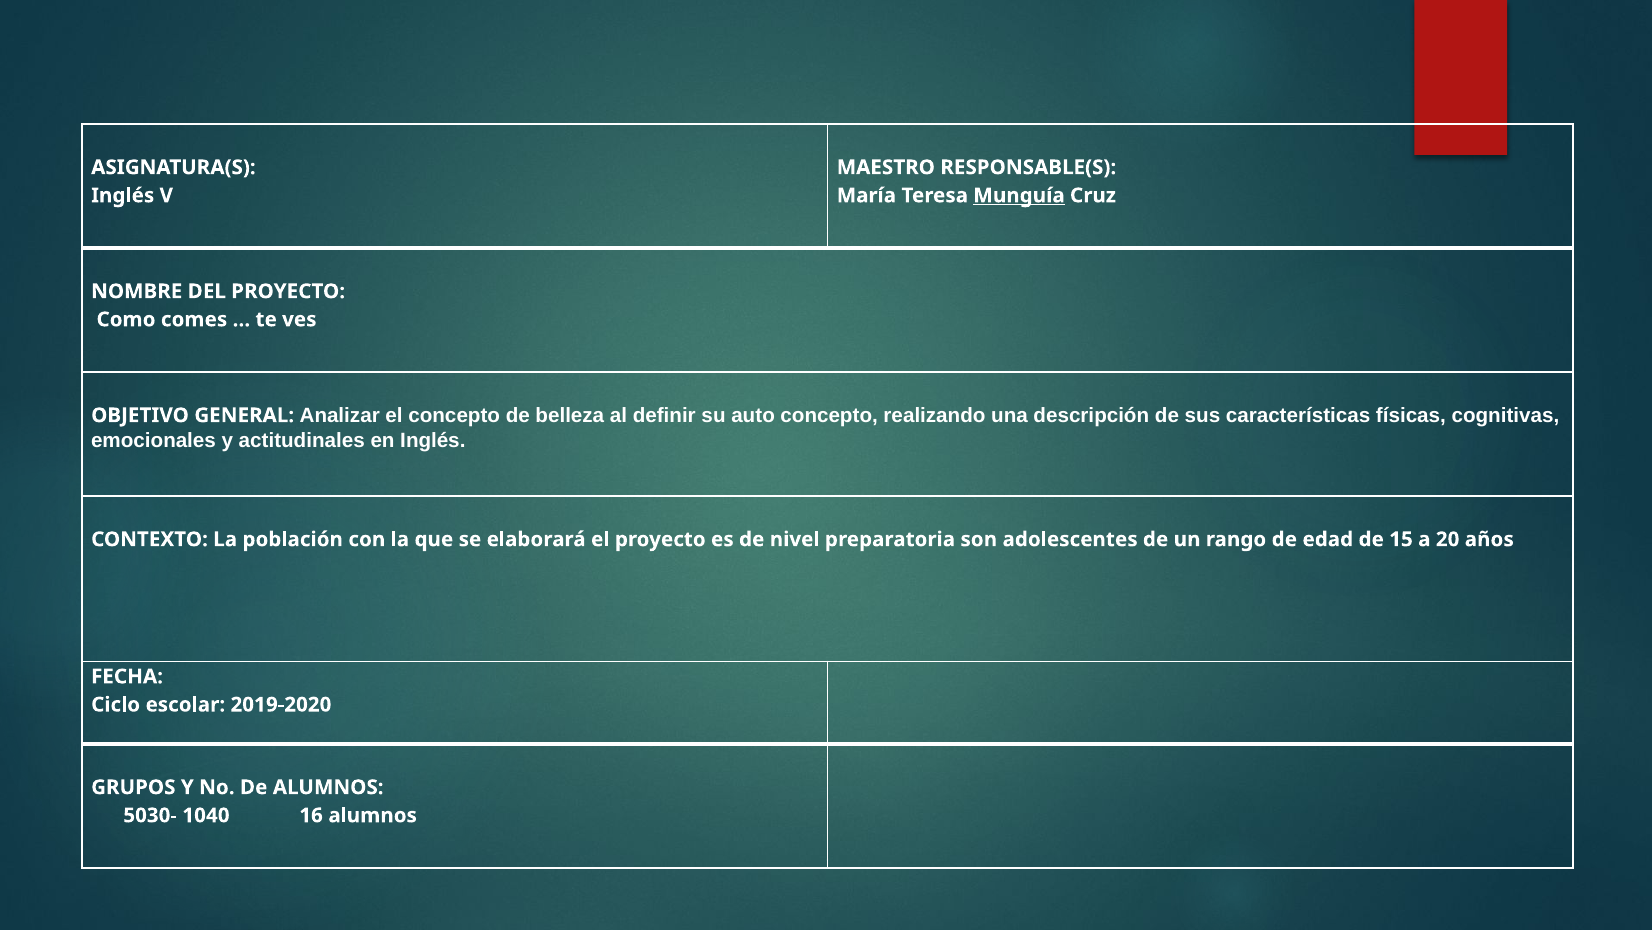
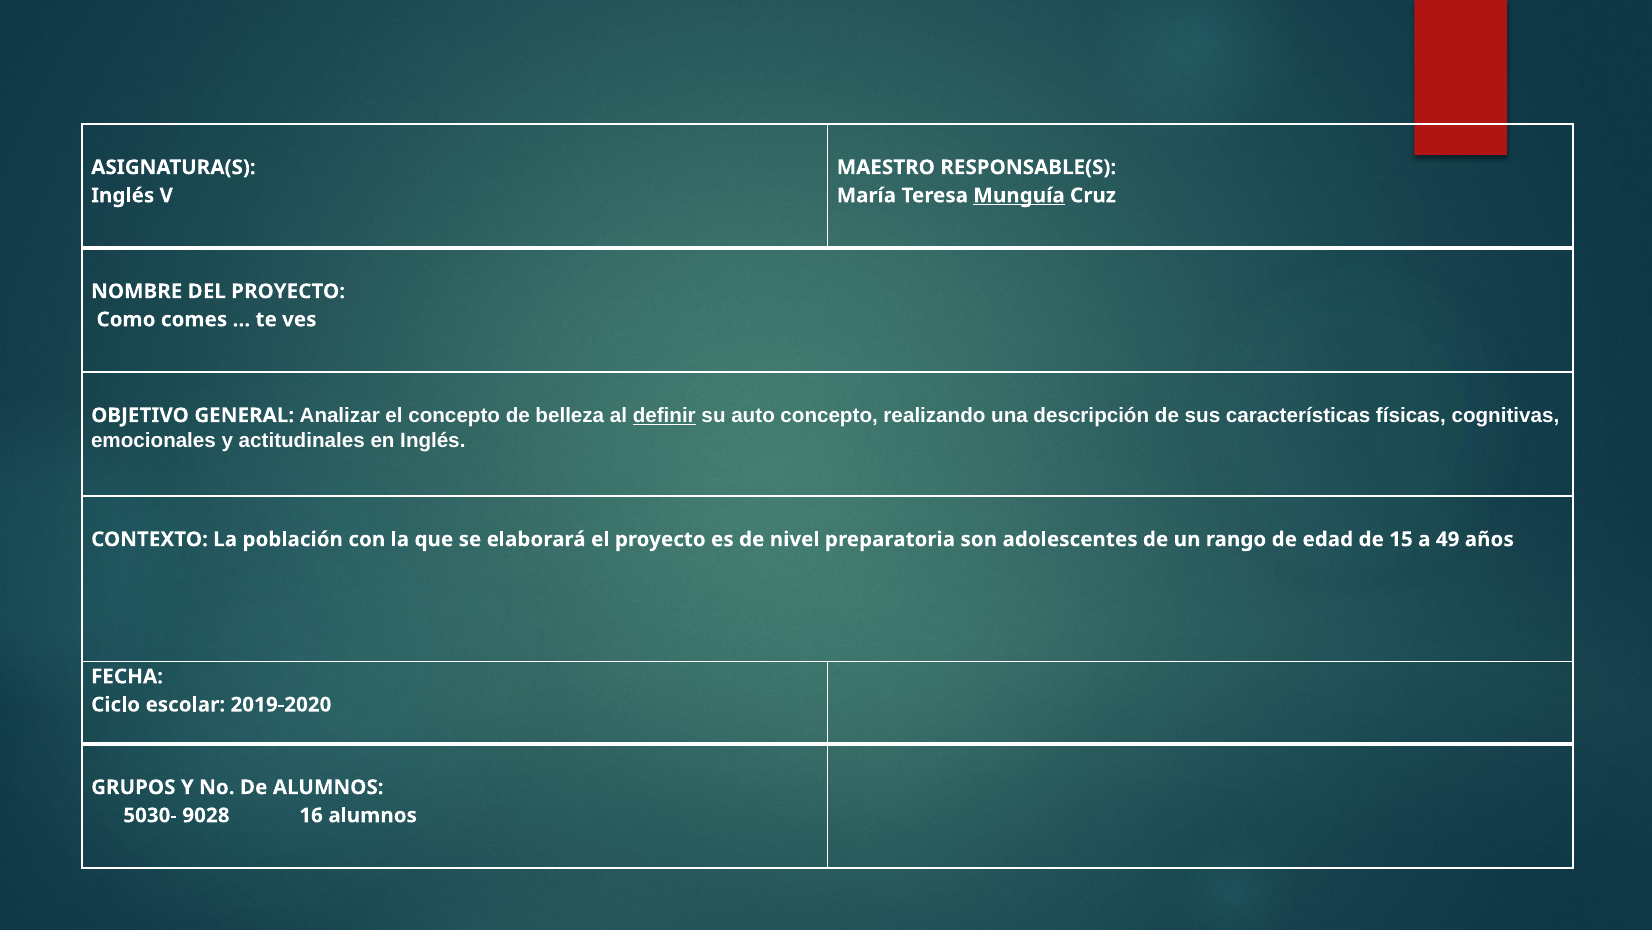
definir underline: none -> present
20: 20 -> 49
1040: 1040 -> 9028
